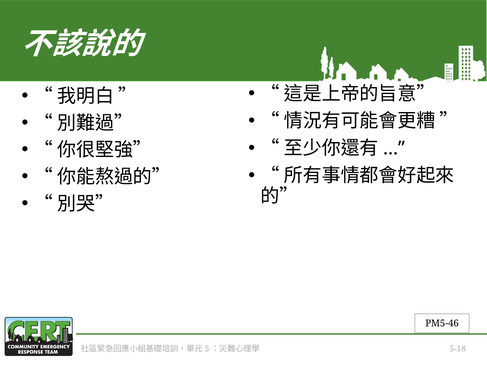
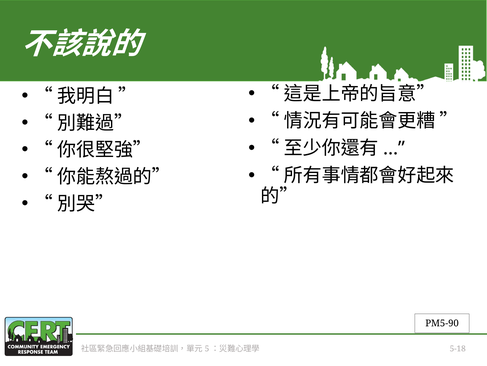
PM5-46: PM5-46 -> PM5-90
